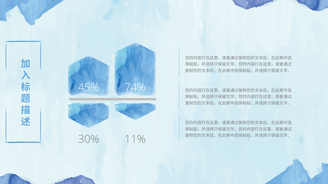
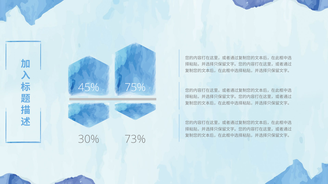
74%: 74% -> 75%
11%: 11% -> 73%
